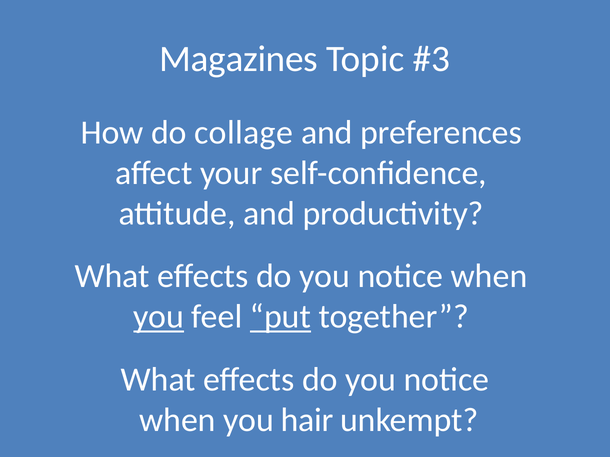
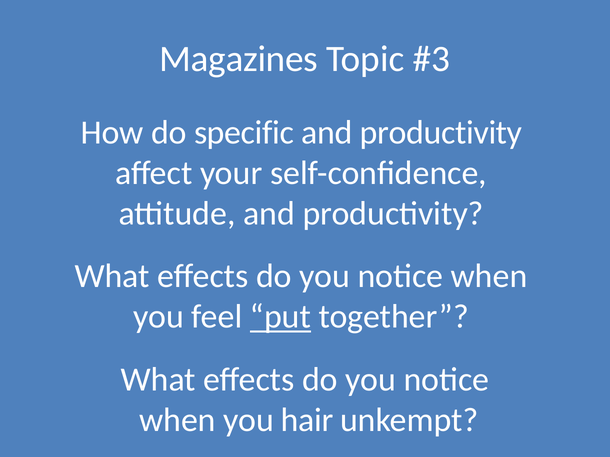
collage: collage -> specific
preferences at (441, 133): preferences -> productivity
you at (159, 317) underline: present -> none
